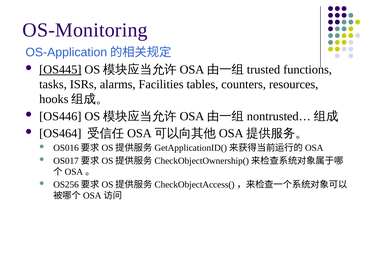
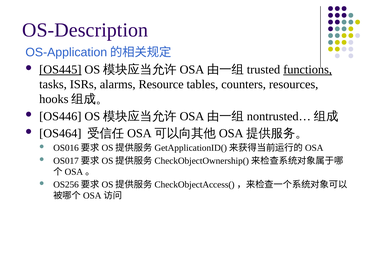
OS-Monitoring: OS-Monitoring -> OS-Description
functions underline: none -> present
Facilities: Facilities -> Resource
